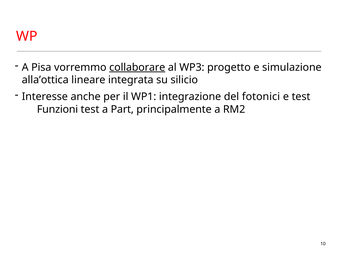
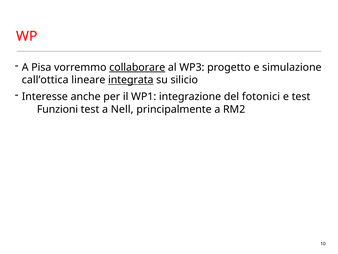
alla’ottica: alla’ottica -> call’ottica
integrata underline: none -> present
Part: Part -> Nell
